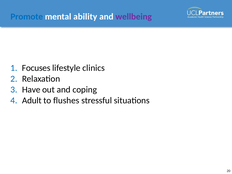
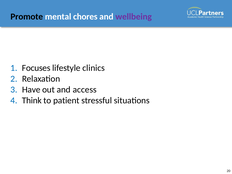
Promote colour: blue -> black
ability: ability -> chores
coping: coping -> access
Adult: Adult -> Think
flushes: flushes -> patient
